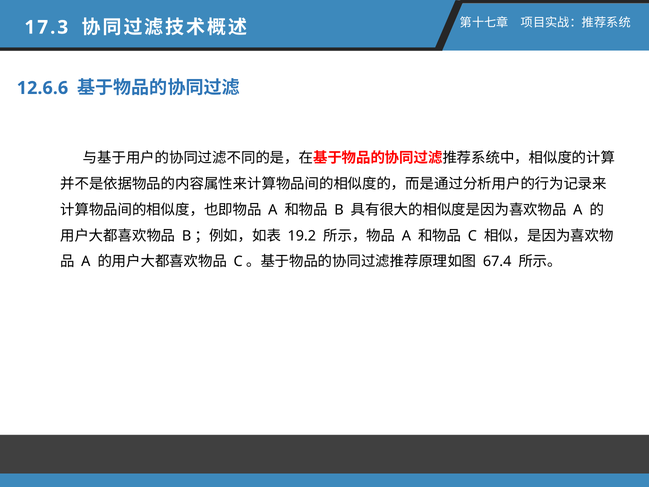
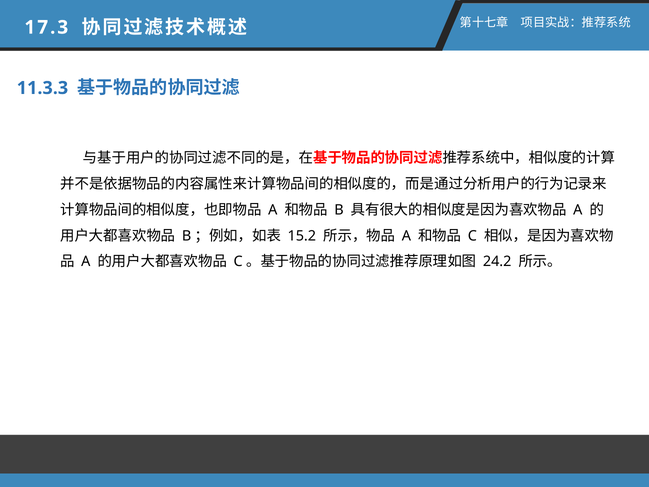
12.6.6: 12.6.6 -> 11.3.3
19.2: 19.2 -> 15.2
67.4: 67.4 -> 24.2
